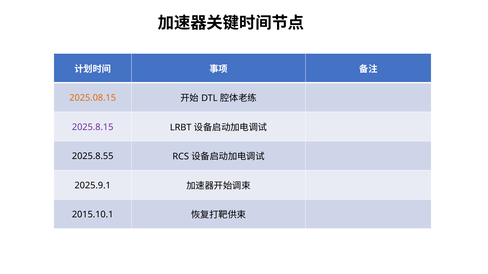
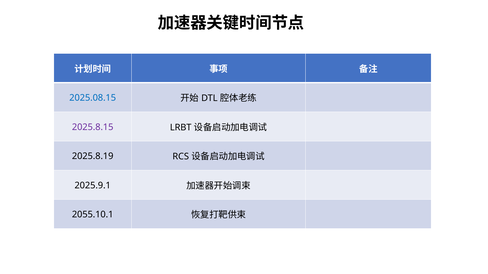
2025.08.15 colour: orange -> blue
2025.8.55: 2025.8.55 -> 2025.8.19
2015.10.1: 2015.10.1 -> 2055.10.1
